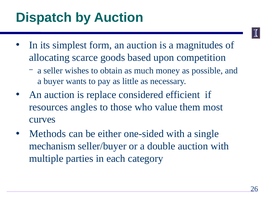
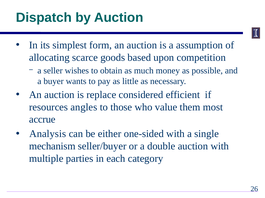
magnitudes: magnitudes -> assumption
curves: curves -> accrue
Methods: Methods -> Analysis
